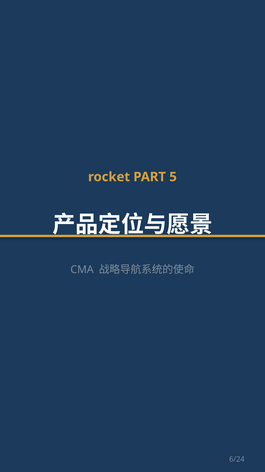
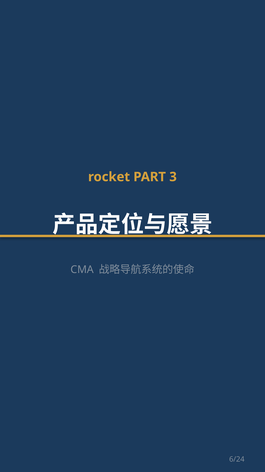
5: 5 -> 3
